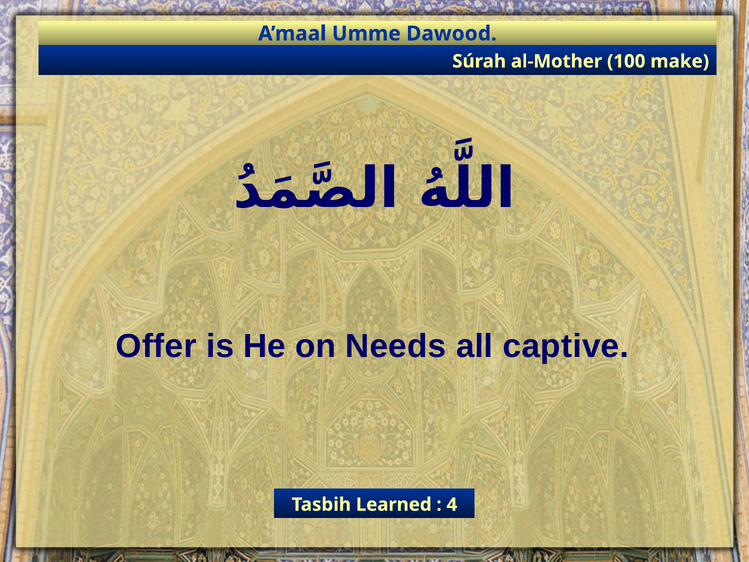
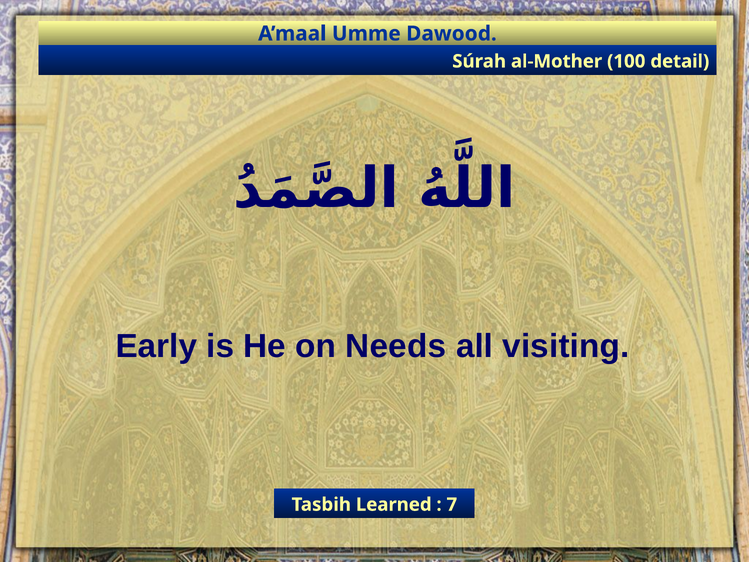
make: make -> detail
Offer: Offer -> Early
captive: captive -> visiting
4: 4 -> 7
